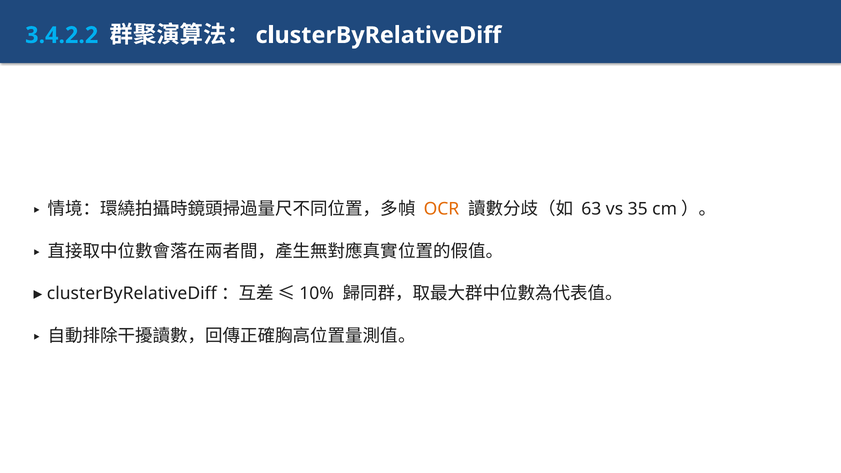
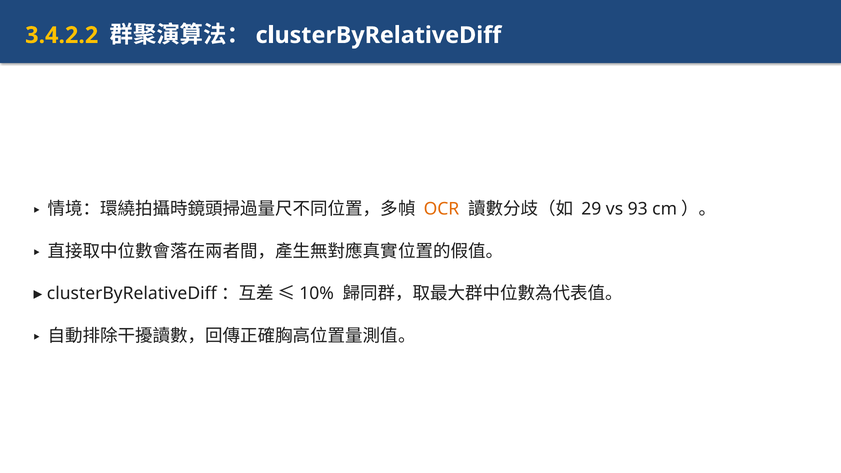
3.4.2.2 colour: light blue -> yellow
63: 63 -> 29
35: 35 -> 93
